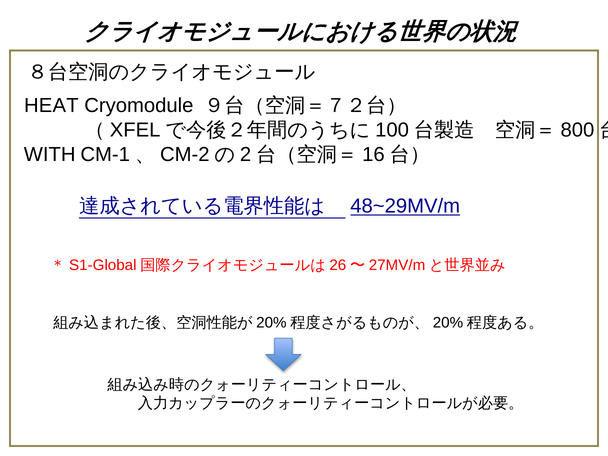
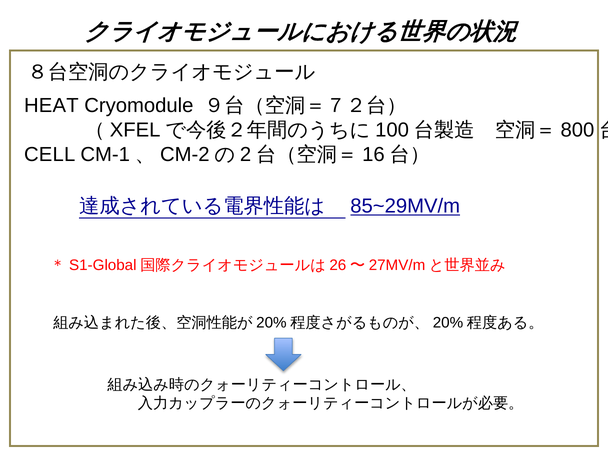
WITH: WITH -> CELL
48~29MV/m: 48~29MV/m -> 85~29MV/m
